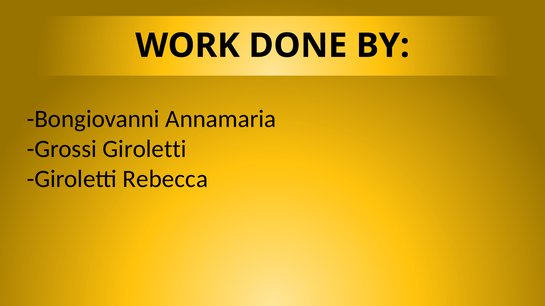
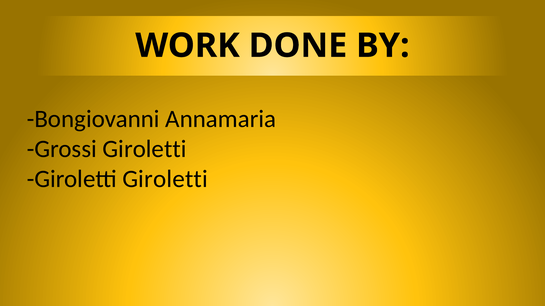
Rebecca at (165, 179): Rebecca -> Giroletti
